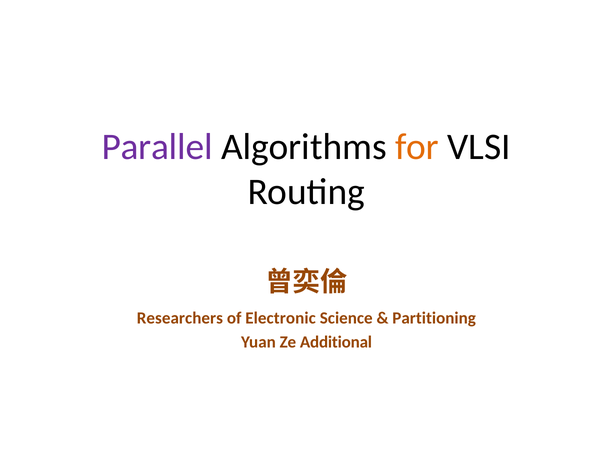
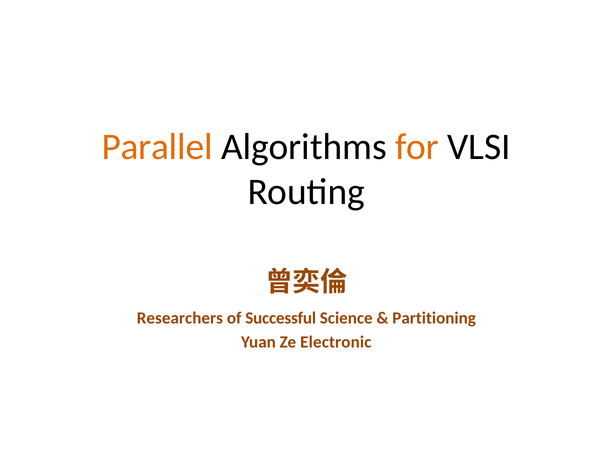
Parallel colour: purple -> orange
Electronic: Electronic -> Successful
Additional: Additional -> Electronic
